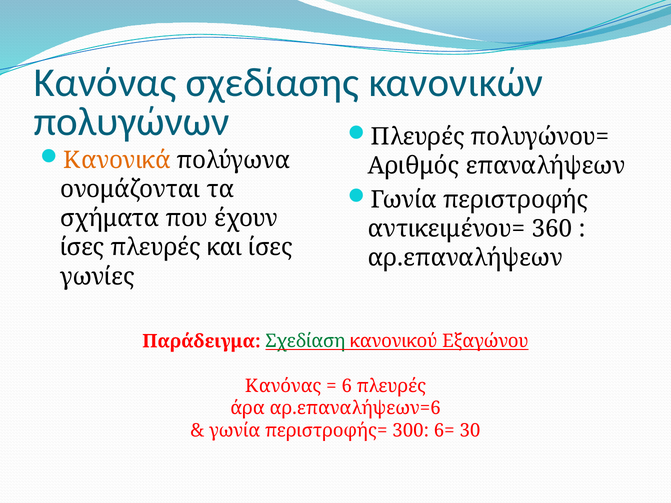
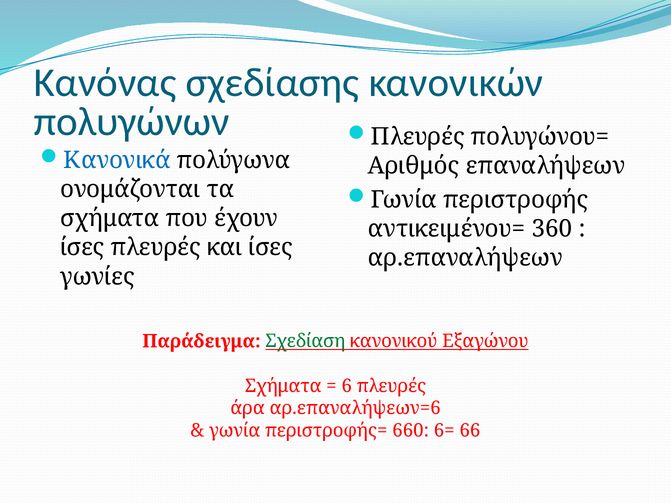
Κανονικά colour: orange -> blue
Κανόνας at (283, 386): Κανόνας -> Σχήματα
300: 300 -> 660
30: 30 -> 66
